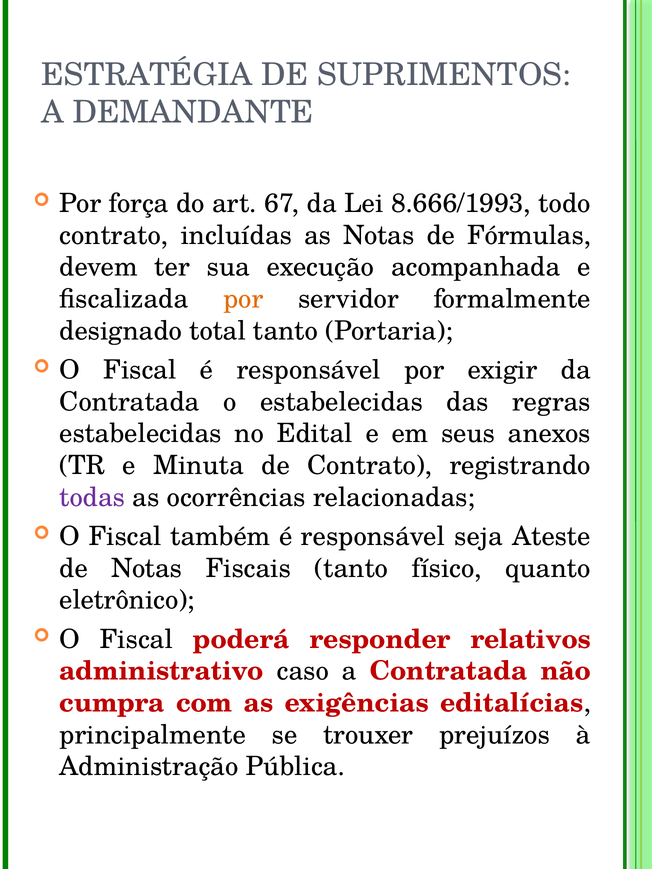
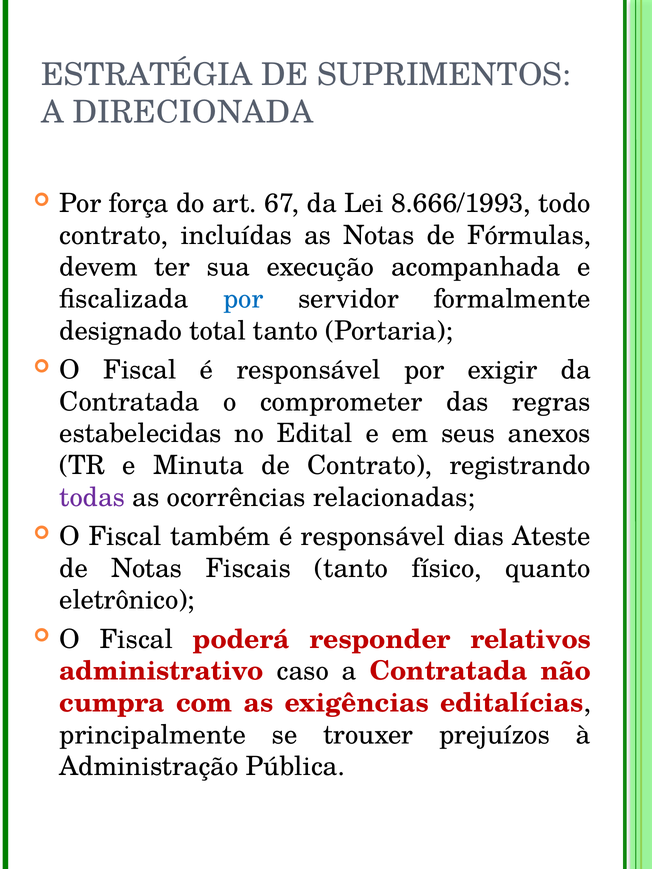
DEMANDANTE: DEMANDANTE -> DIRECIONADA
por at (243, 299) colour: orange -> blue
o estabelecidas: estabelecidas -> comprometer
seja: seja -> dias
